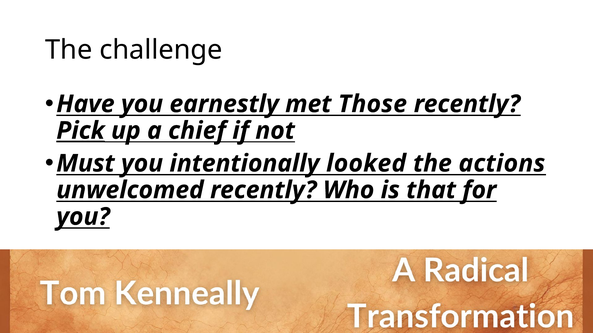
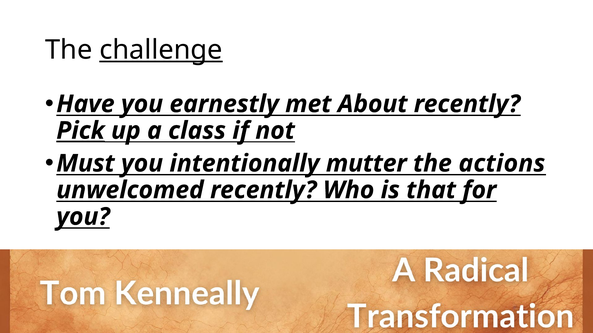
challenge underline: none -> present
Those: Those -> About
chief: chief -> class
looked: looked -> mutter
